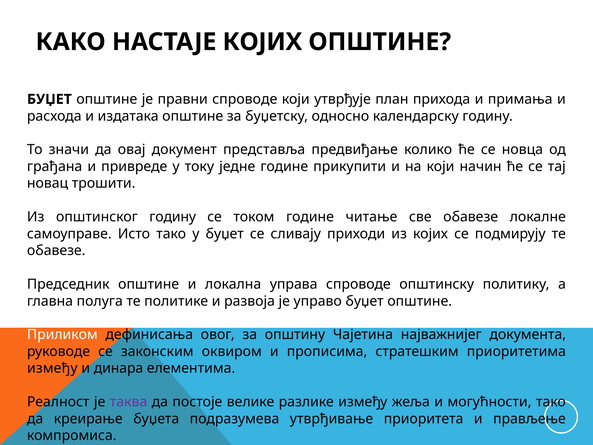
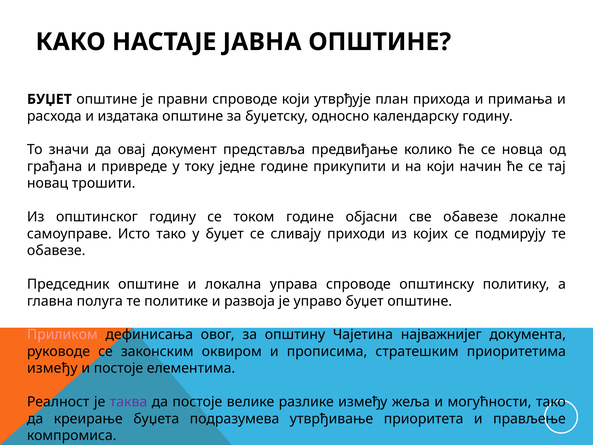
НАСТАЈЕ КОЈИХ: КОЈИХ -> ЈАВНА
читање: читање -> објасни
Приликом colour: white -> pink
и динара: динара -> постоје
